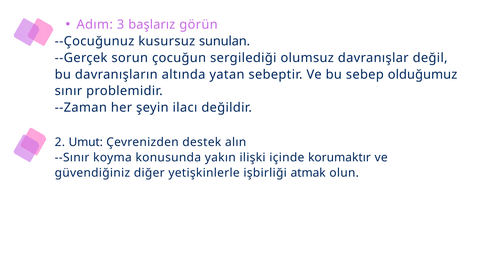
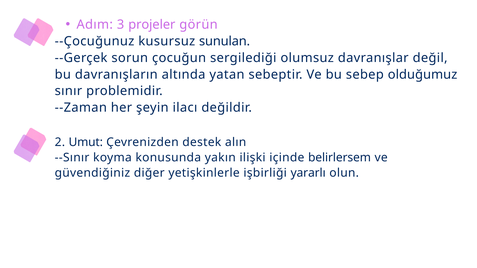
başlarız: başlarız -> projeler
korumaktır: korumaktır -> belirlersem
atmak: atmak -> yararlı
